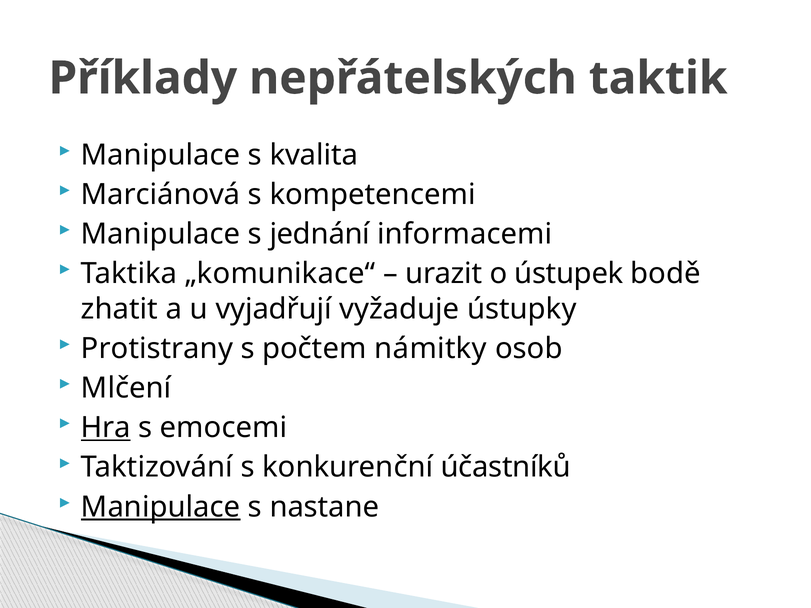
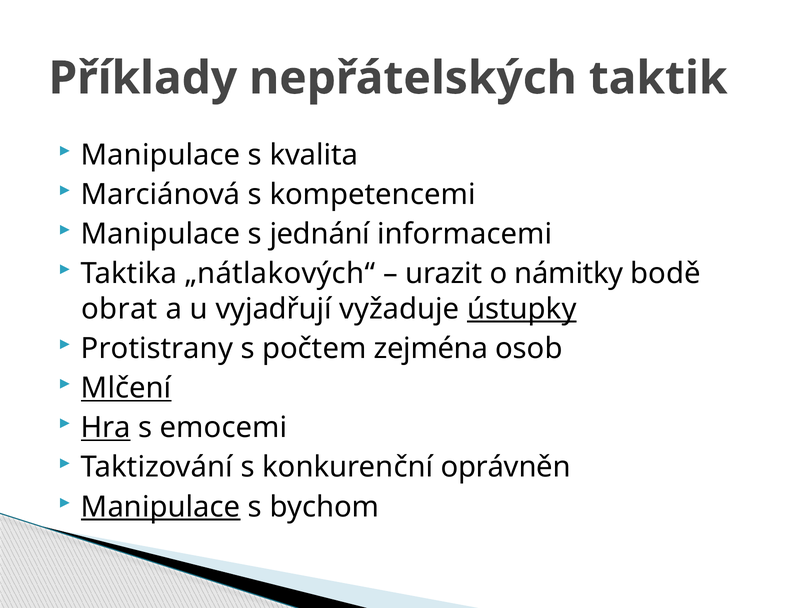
„komunikace“: „komunikace“ -> „nátlakových“
ústupek: ústupek -> námitky
zhatit: zhatit -> obrat
ústupky underline: none -> present
námitky: námitky -> zejména
Mlčení underline: none -> present
účastníků: účastníků -> oprávněn
nastane: nastane -> bychom
